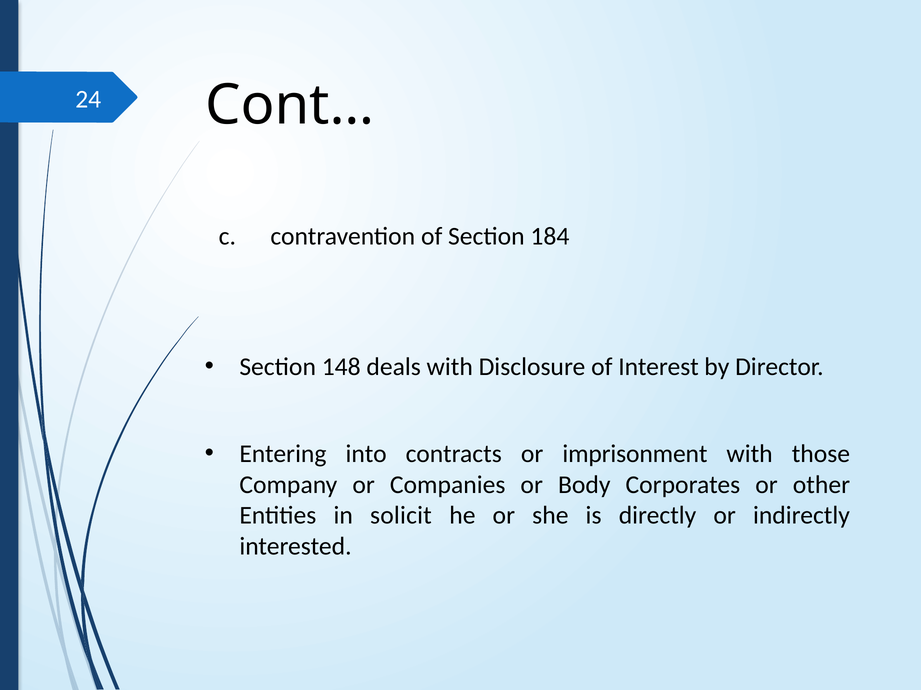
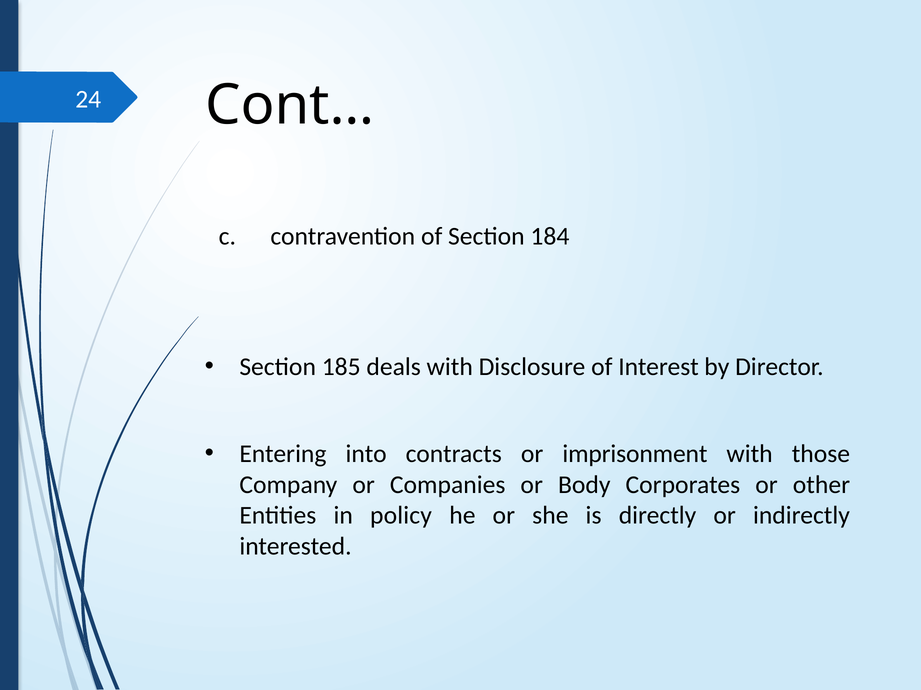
148: 148 -> 185
solicit: solicit -> policy
